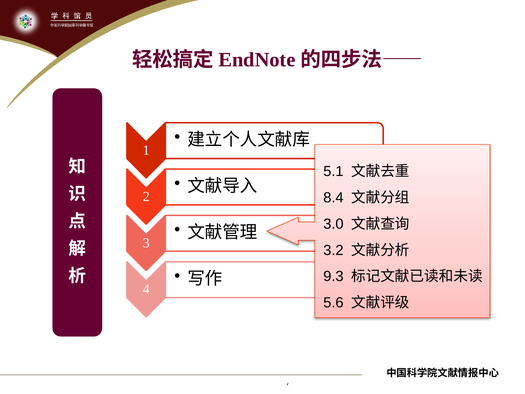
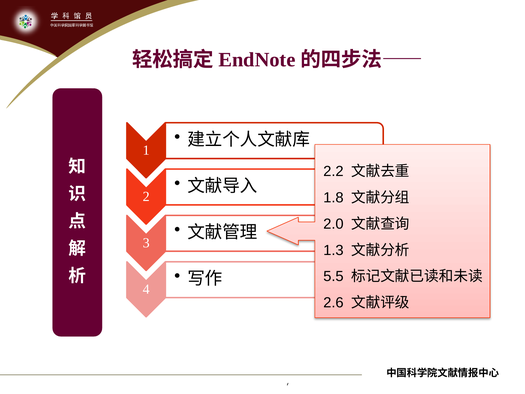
5.1: 5.1 -> 2.2
8.4: 8.4 -> 1.8
3.0: 3.0 -> 2.0
3.2: 3.2 -> 1.3
9.3: 9.3 -> 5.5
5.6: 5.6 -> 2.6
